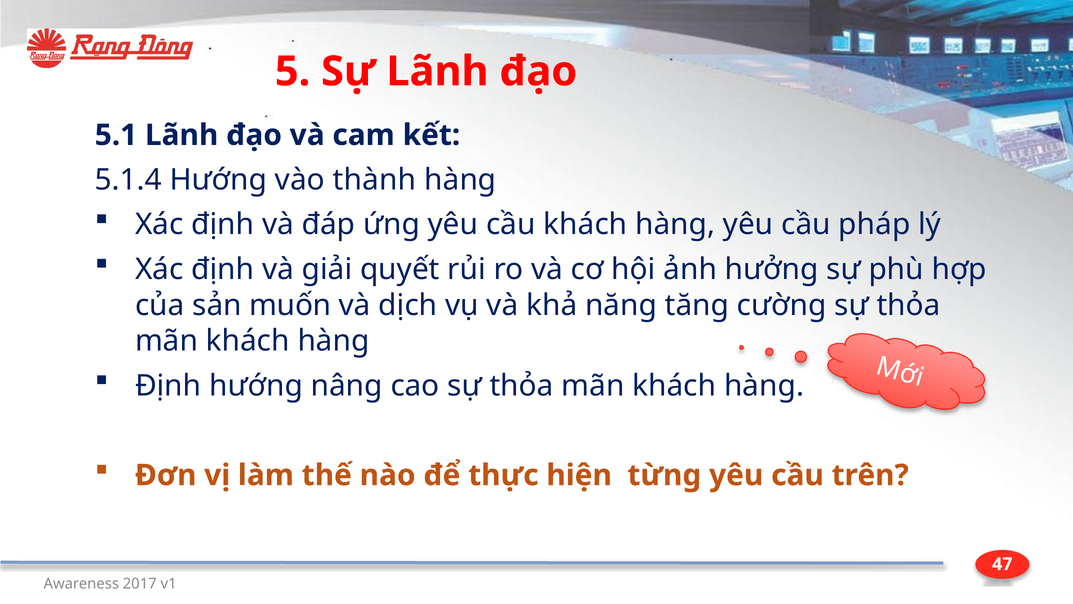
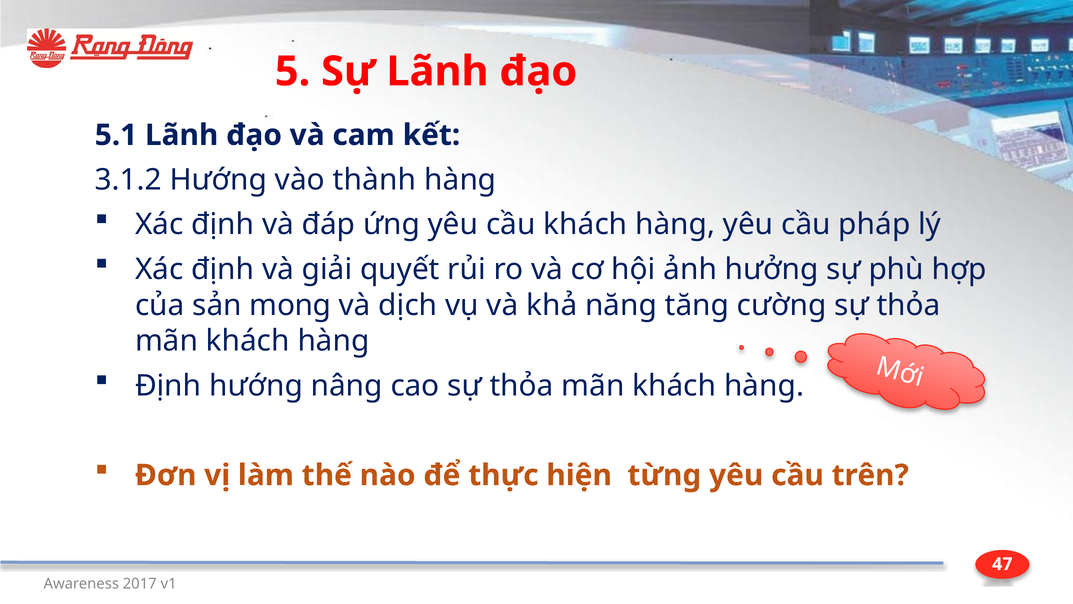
5.1.4: 5.1.4 -> 3.1.2
muốn: muốn -> mong
